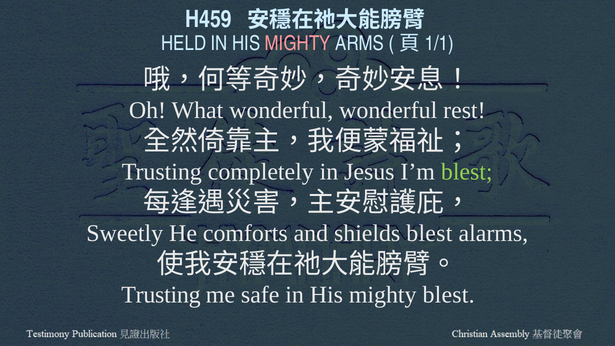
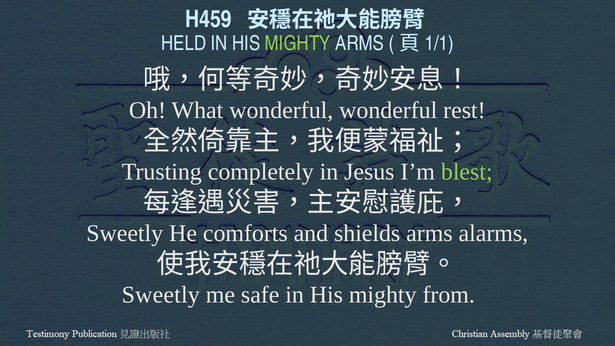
MIGHTY at (298, 43) colour: pink -> light green
shields blest: blest -> arms
Trusting at (161, 295): Trusting -> Sweetly
mighty blest: blest -> from
